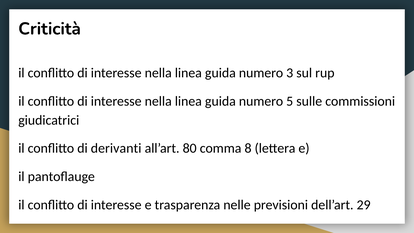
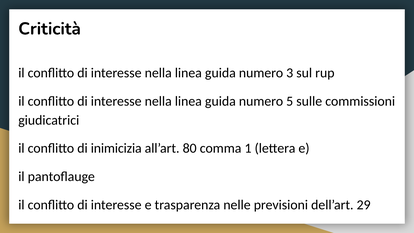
derivanti: derivanti -> inimicizia
8: 8 -> 1
